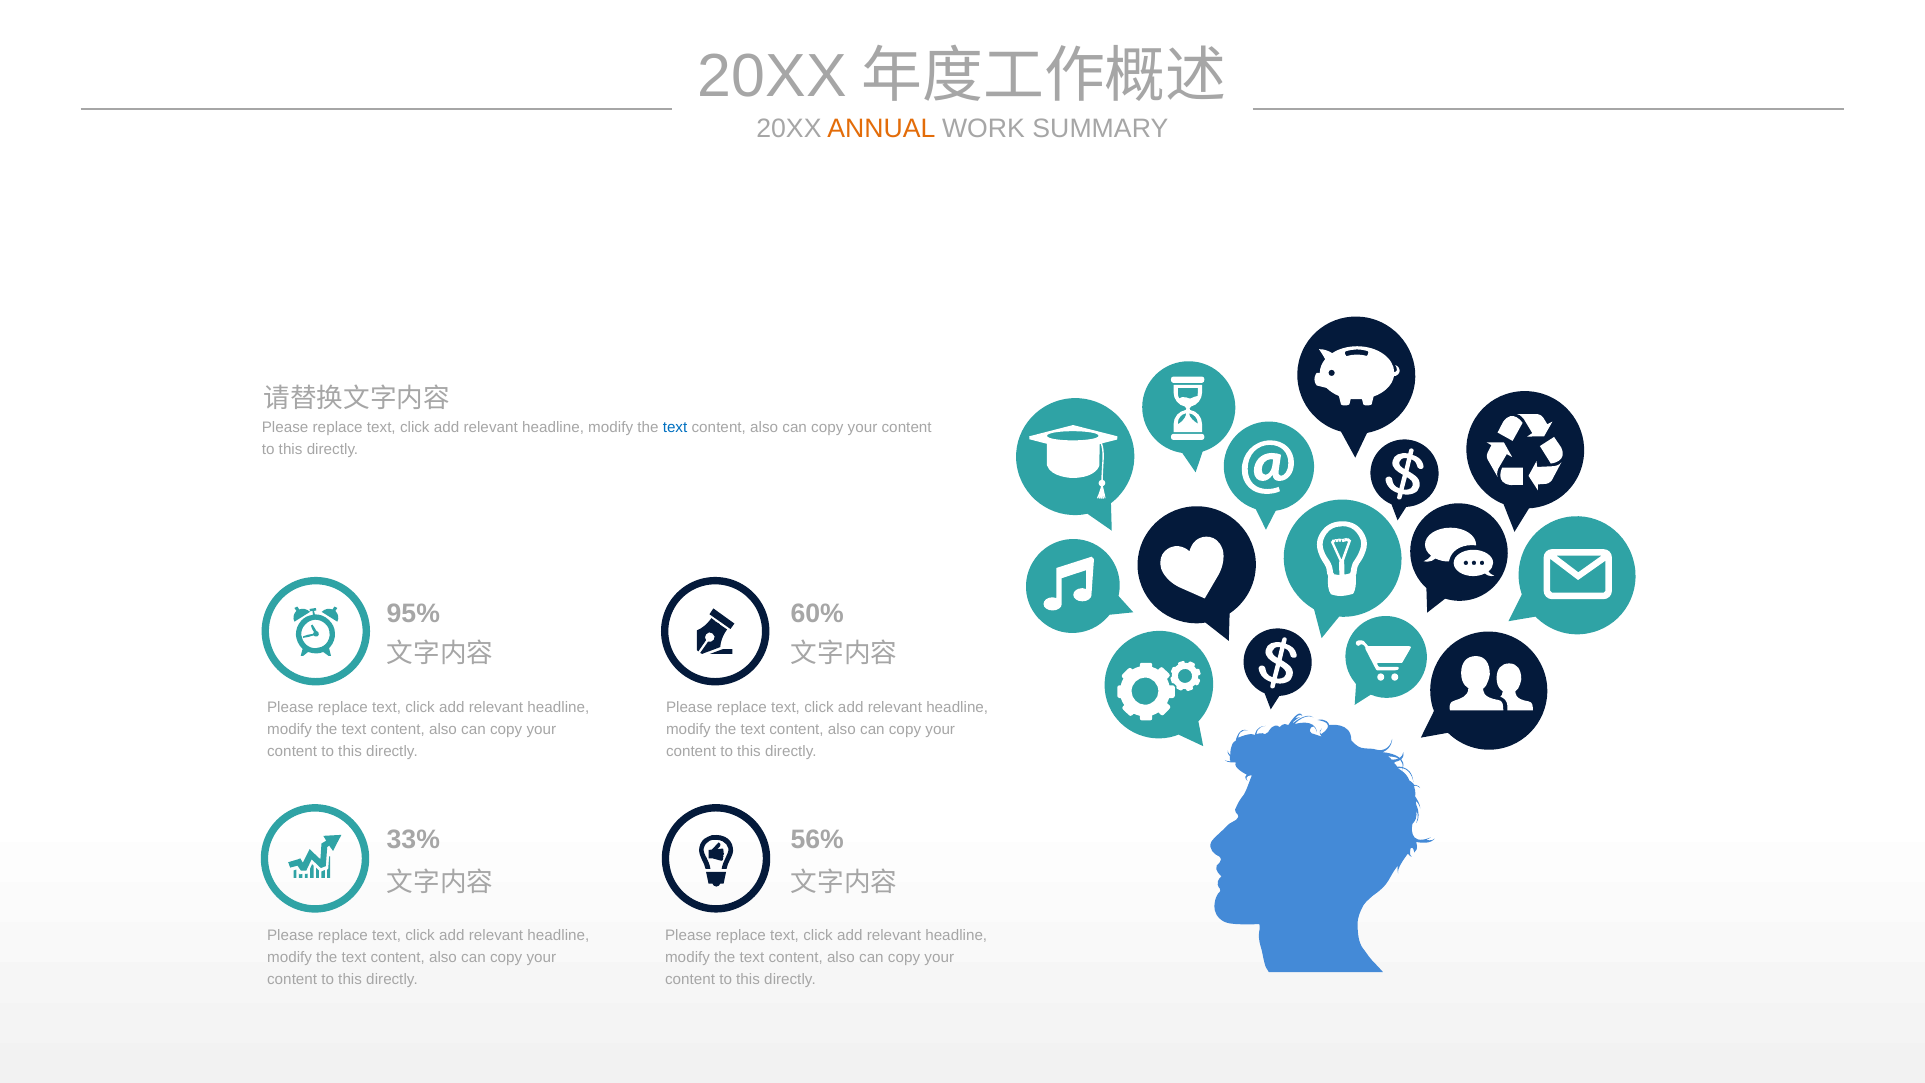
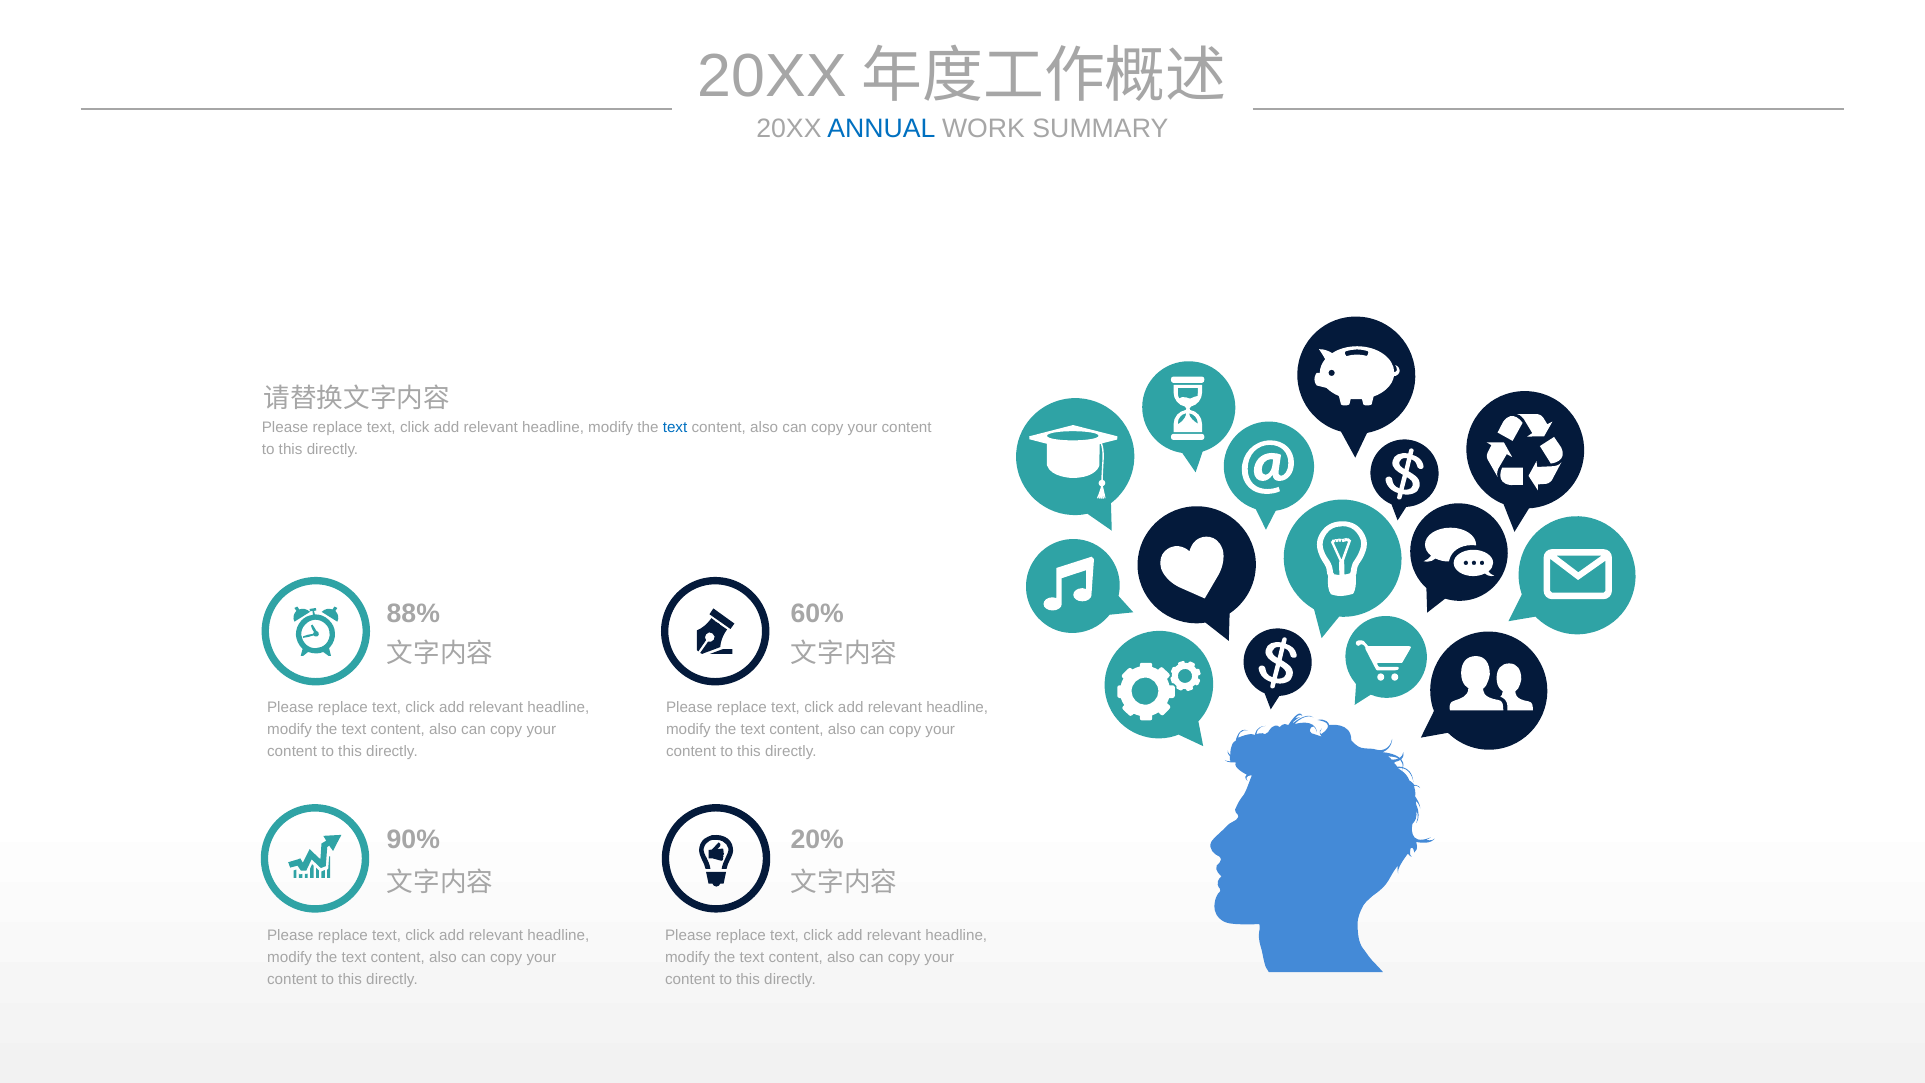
ANNUAL colour: orange -> blue
95%: 95% -> 88%
33%: 33% -> 90%
56%: 56% -> 20%
